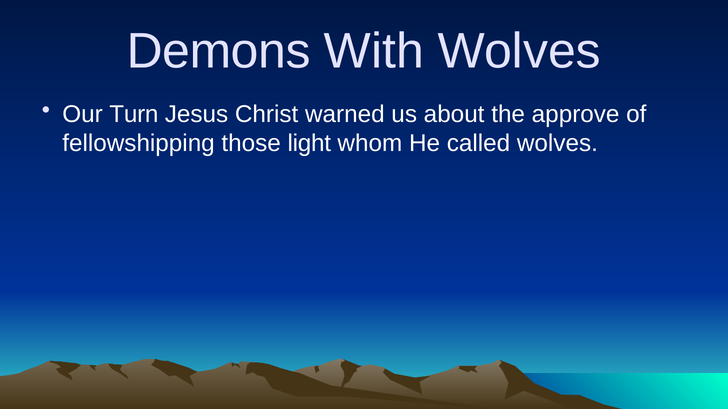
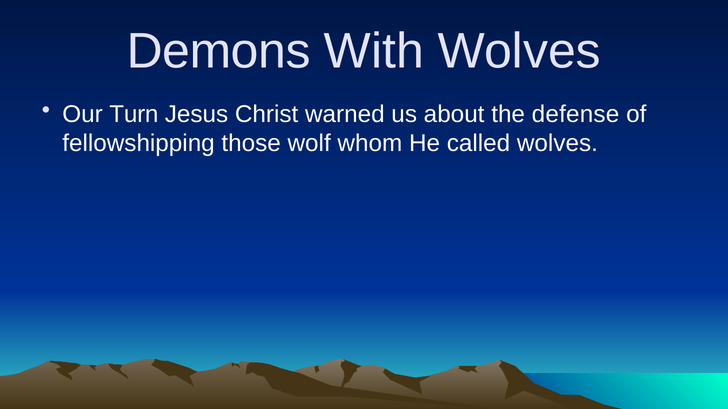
approve: approve -> defense
light: light -> wolf
